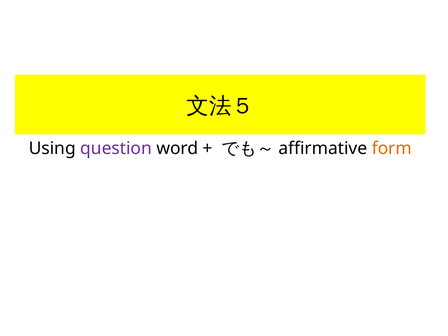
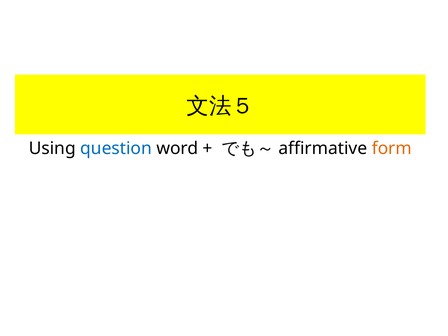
question colour: purple -> blue
